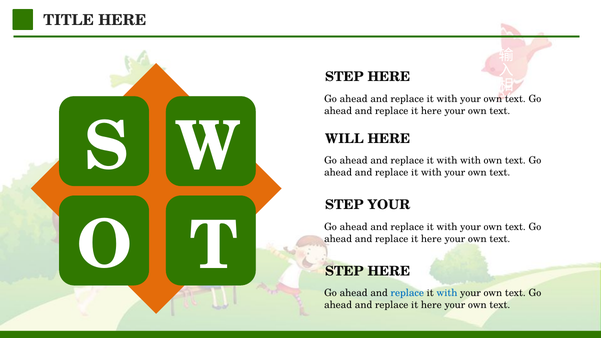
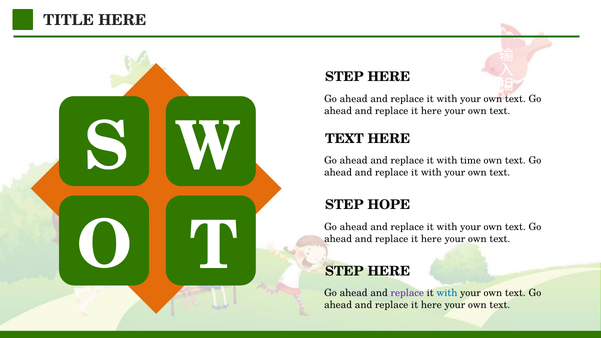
WILL at (344, 139): WILL -> TEXT
with with: with -> time
STEP YOUR: YOUR -> HOPE
replace at (407, 293) colour: blue -> purple
